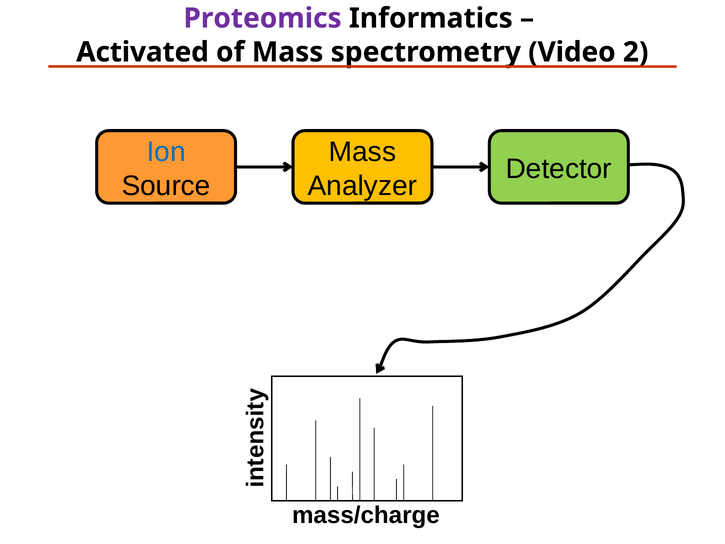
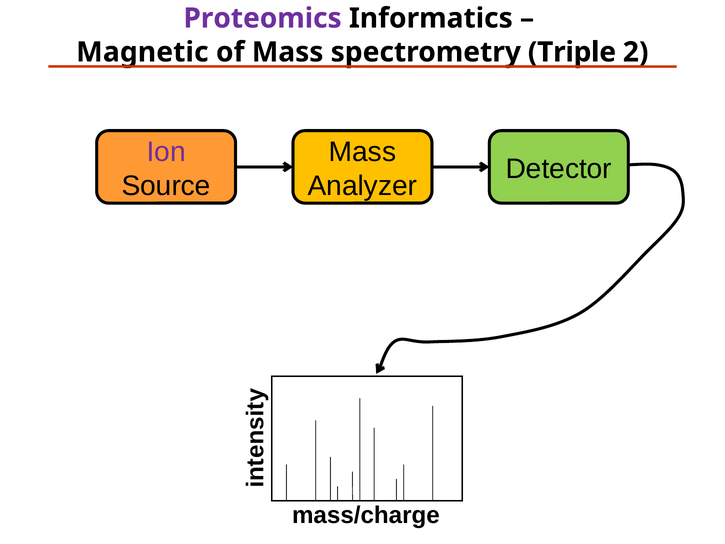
Activated: Activated -> Magnetic
Video: Video -> Triple
Ion colour: blue -> purple
